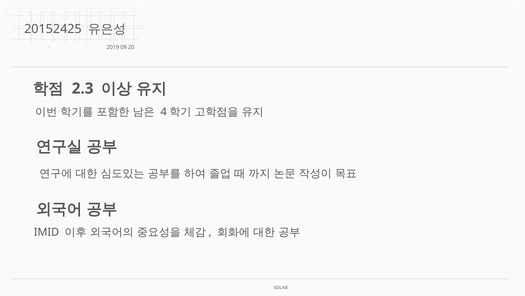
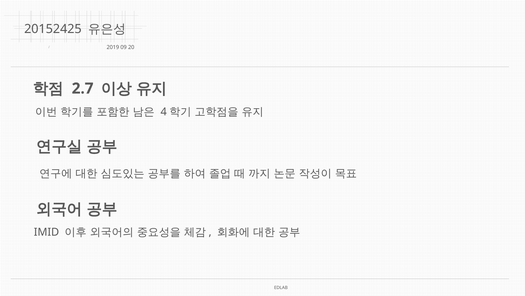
2.3: 2.3 -> 2.7
